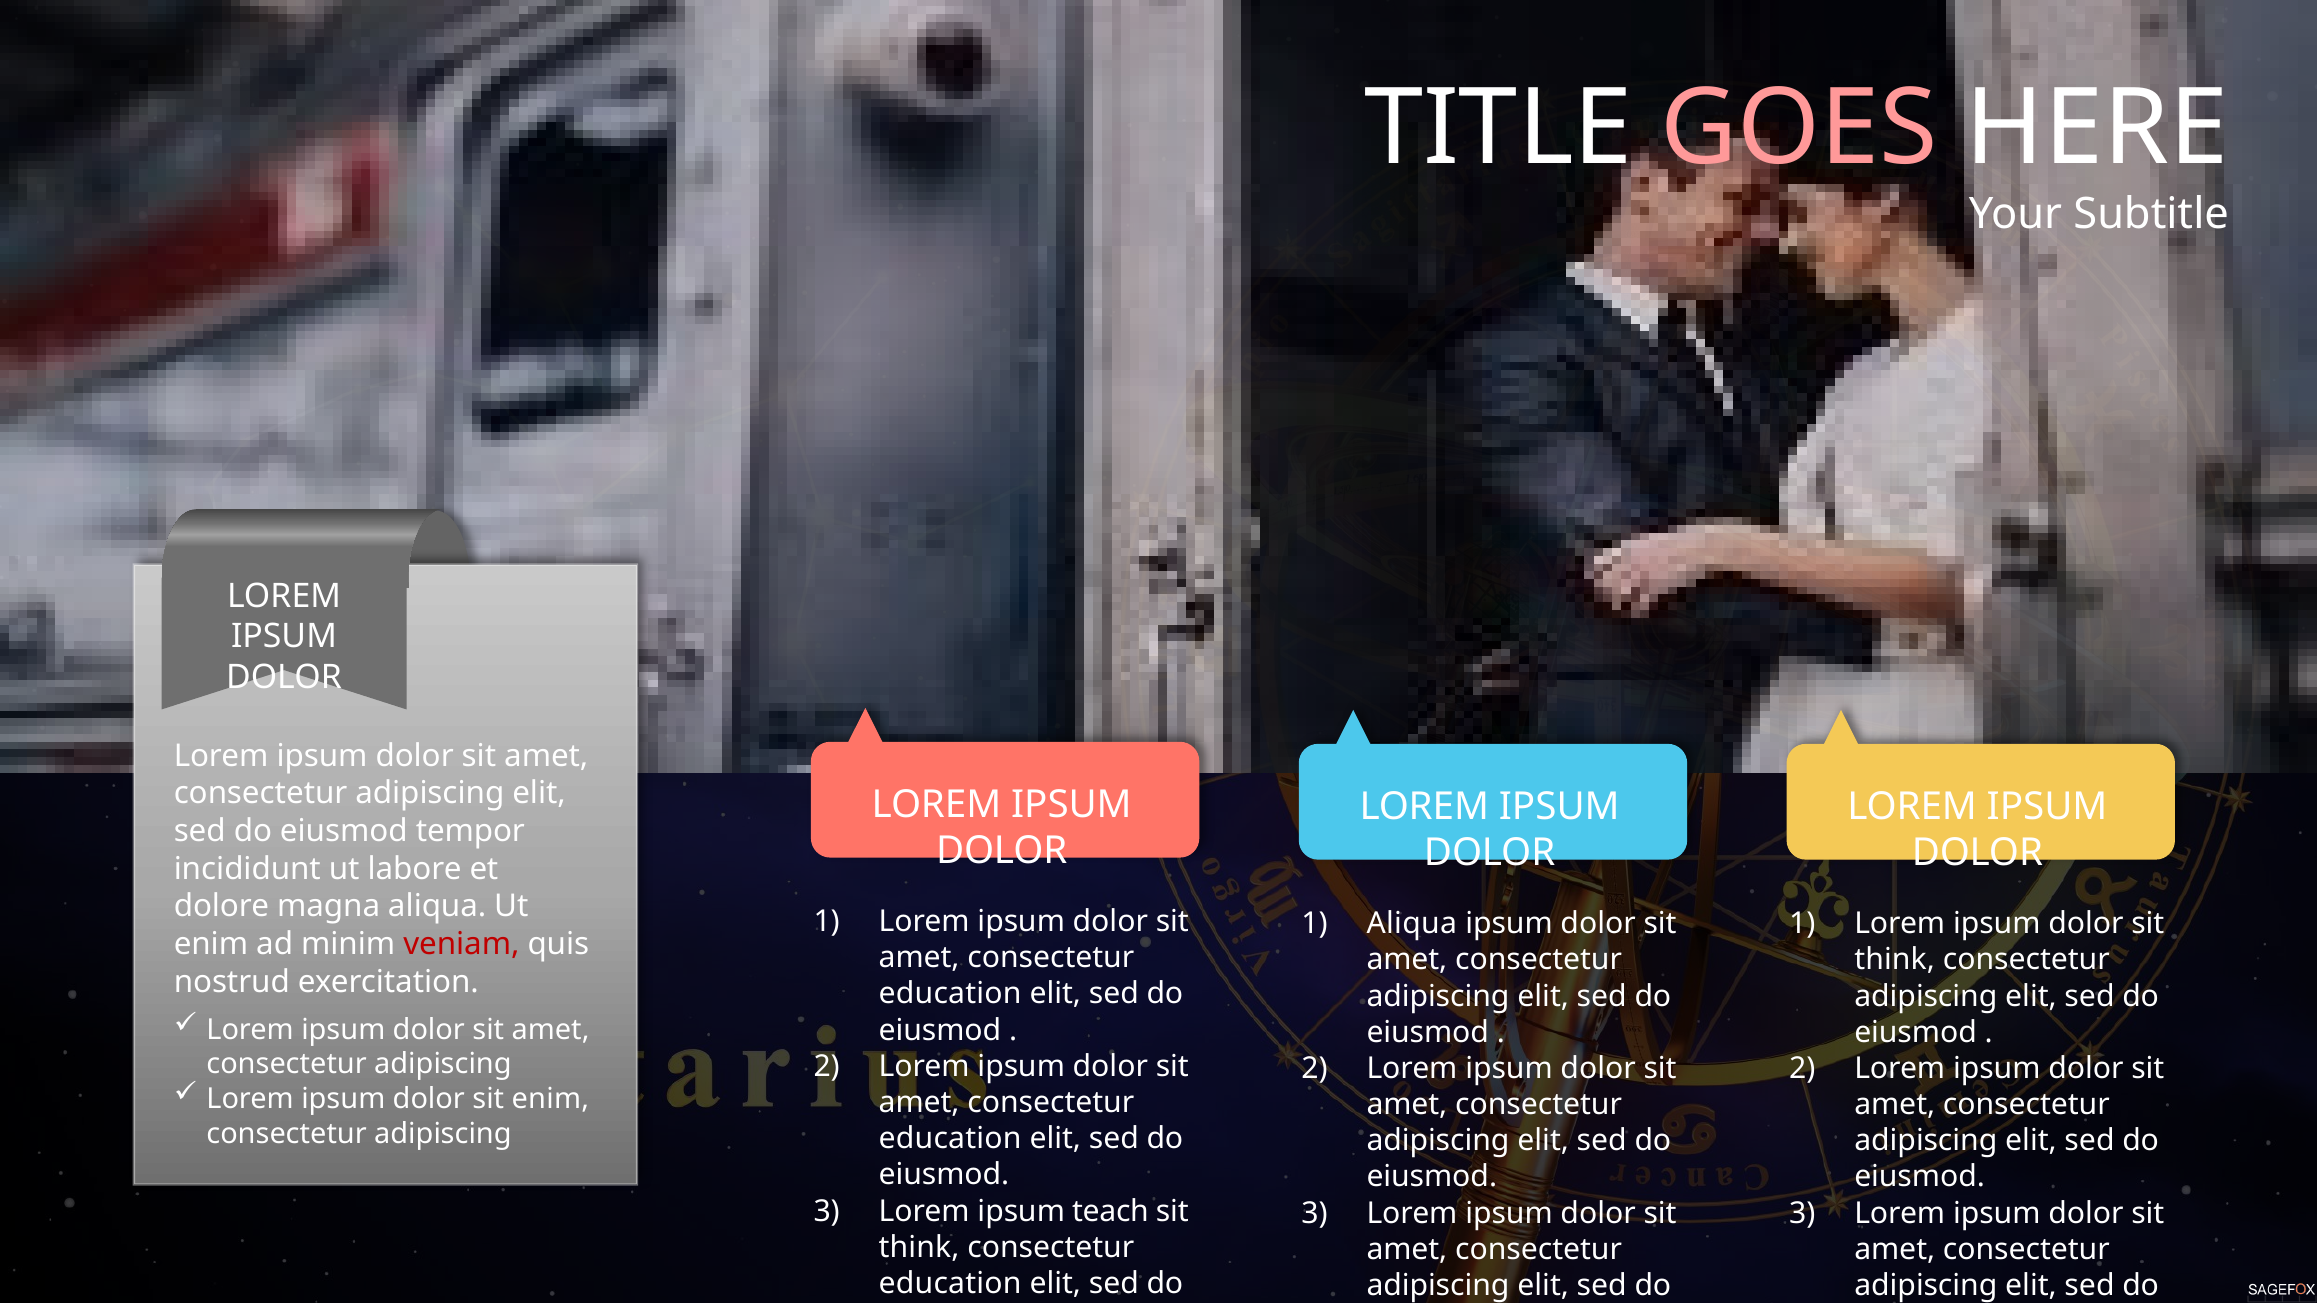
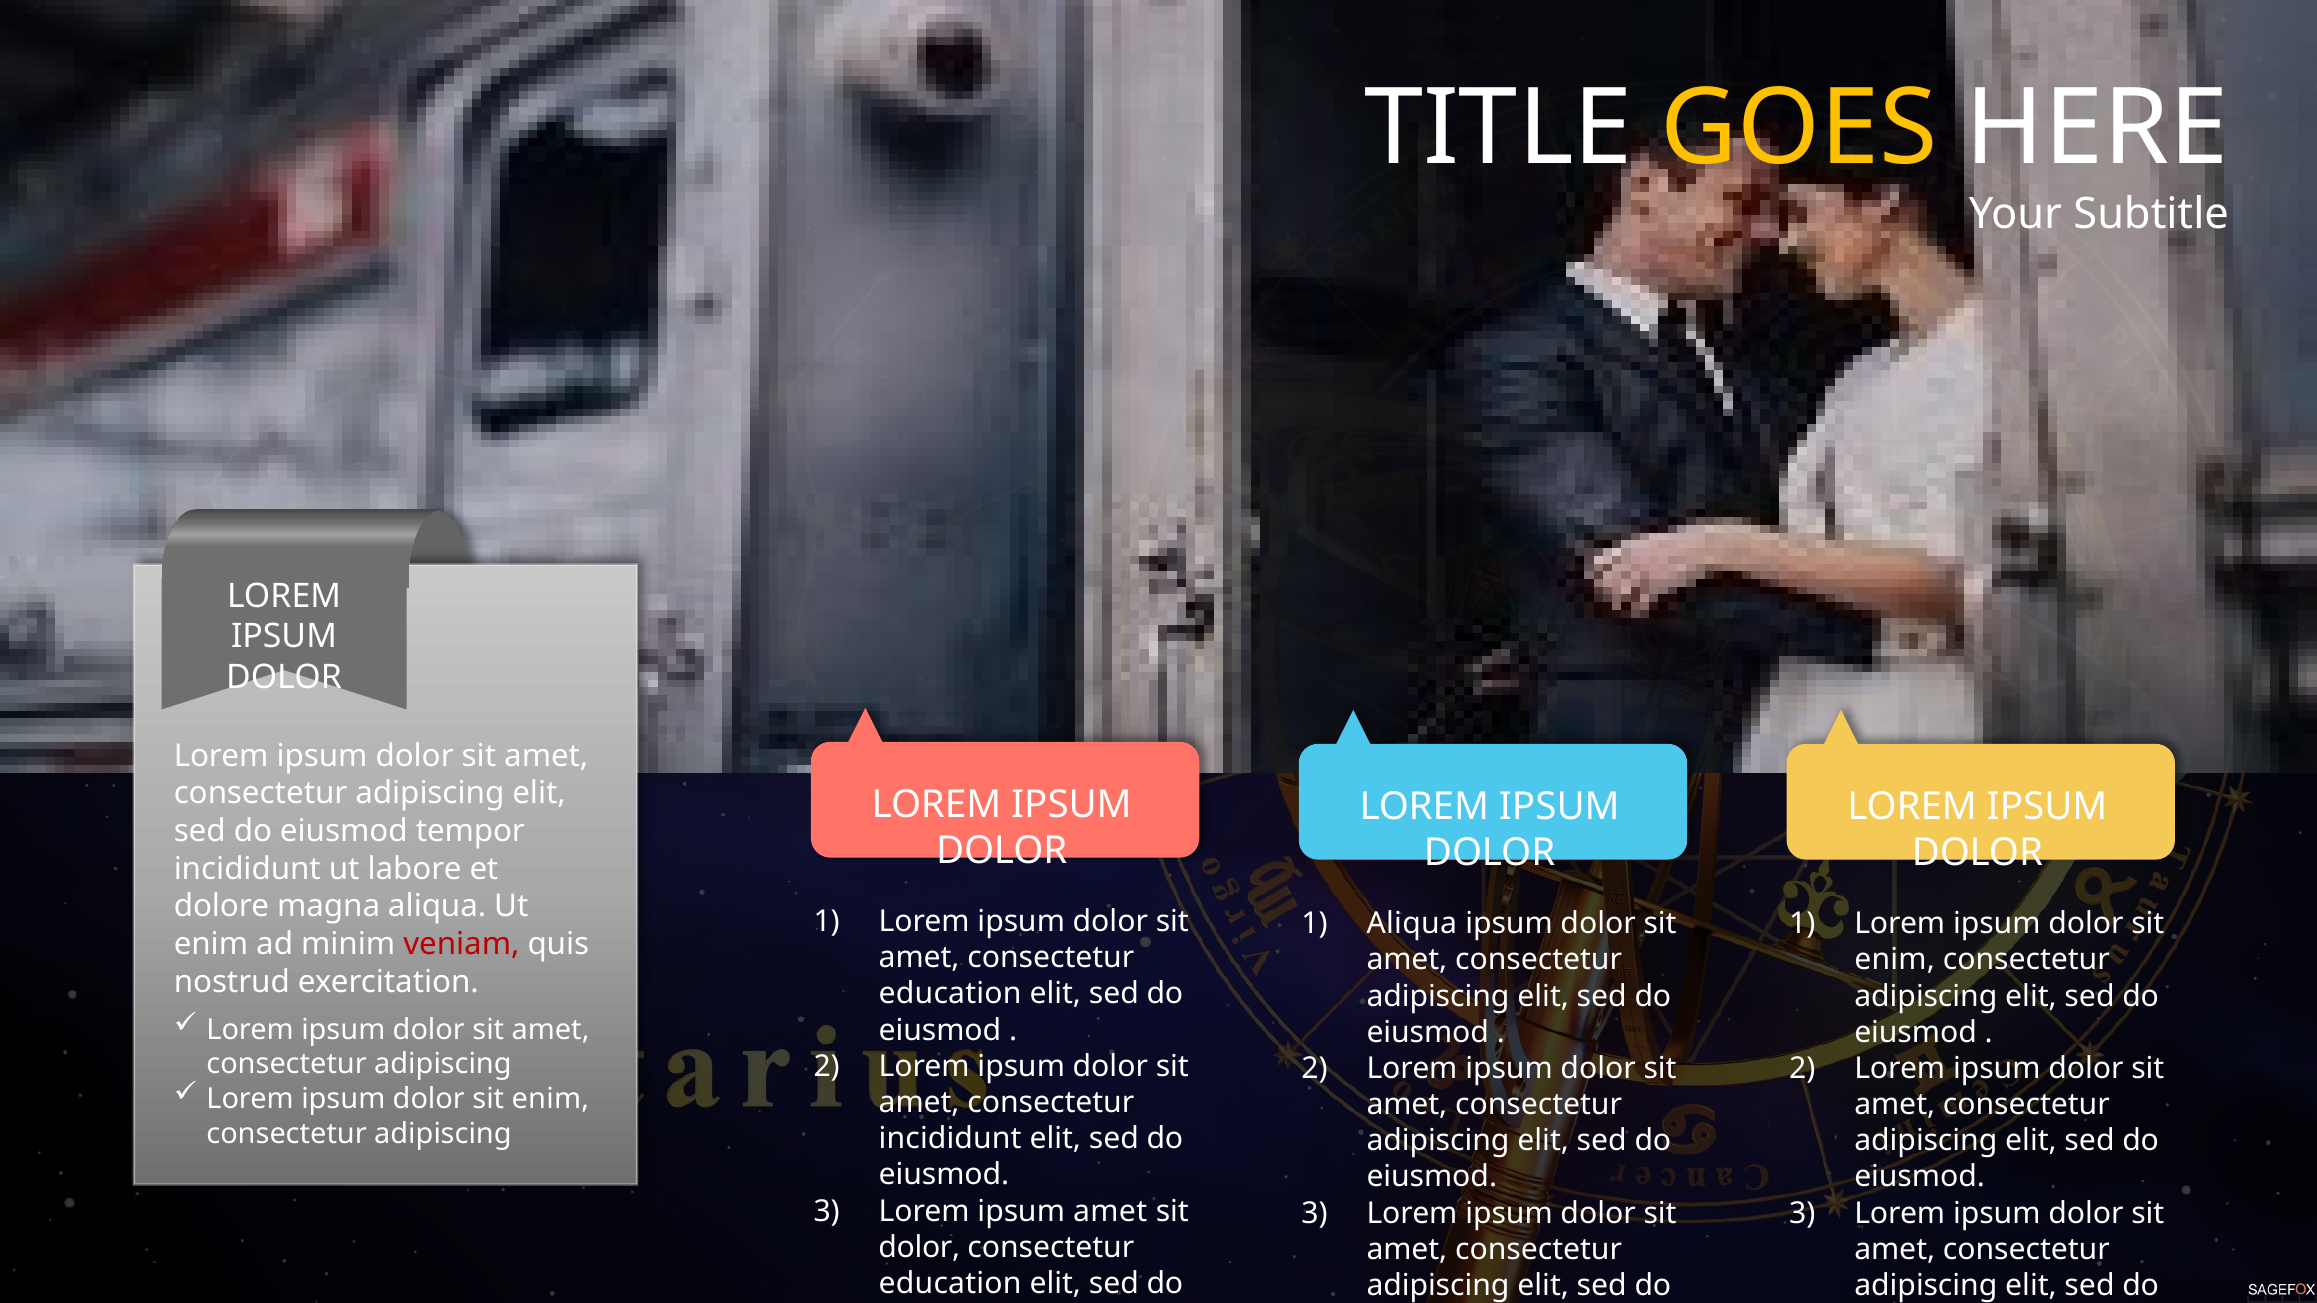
GOES colour: pink -> yellow
think at (1895, 960): think -> enim
education at (950, 1139): education -> incididunt
ipsum teach: teach -> amet
think at (919, 1248): think -> dolor
